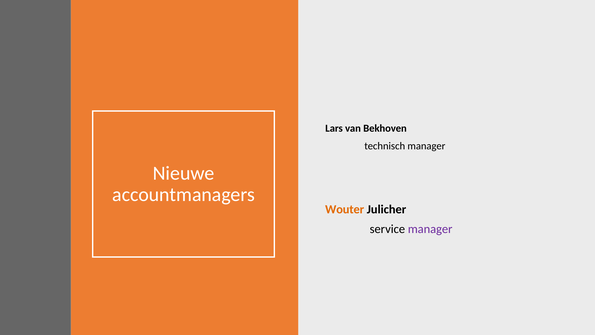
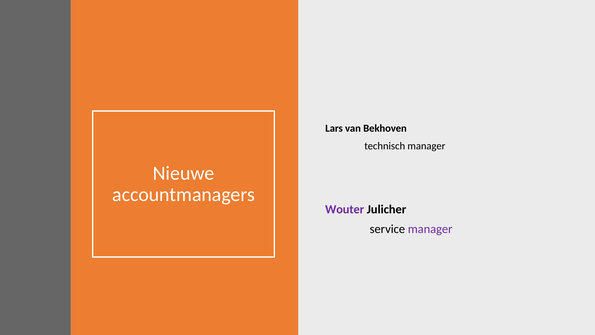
Wouter colour: orange -> purple
